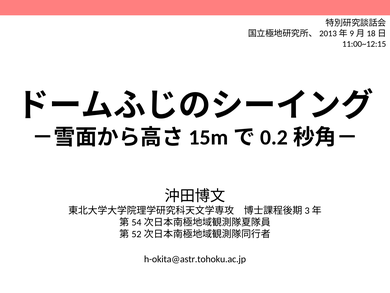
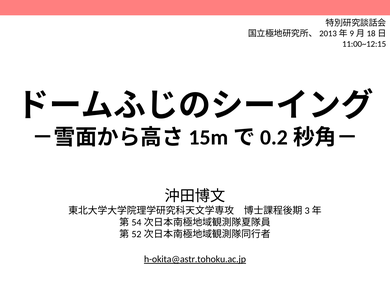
h-okita@astr.tohoku.ac.jp underline: none -> present
